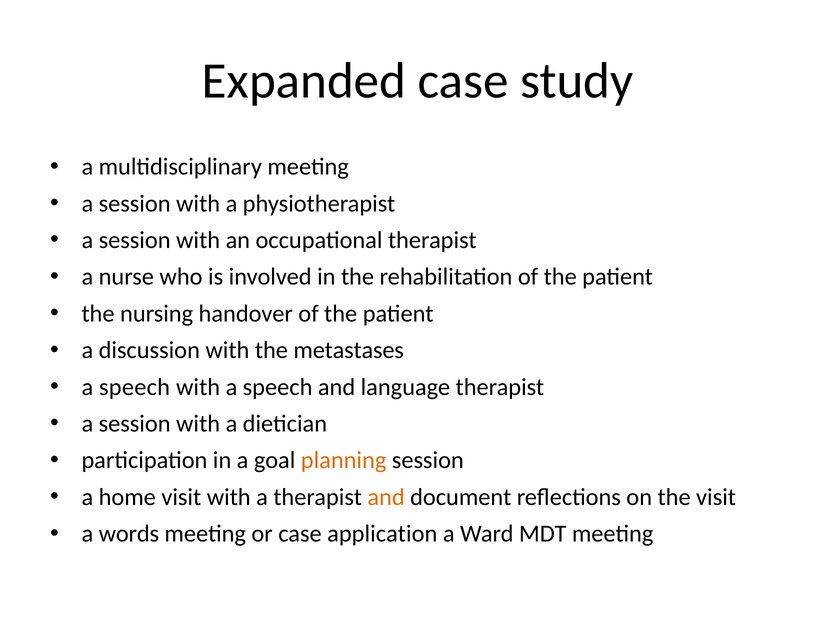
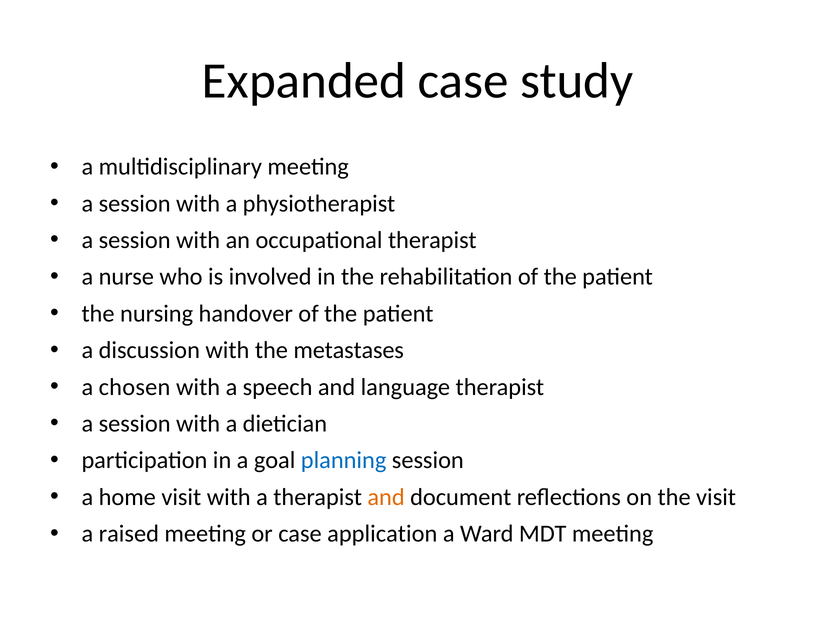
speech at (135, 387): speech -> chosen
planning colour: orange -> blue
words: words -> raised
